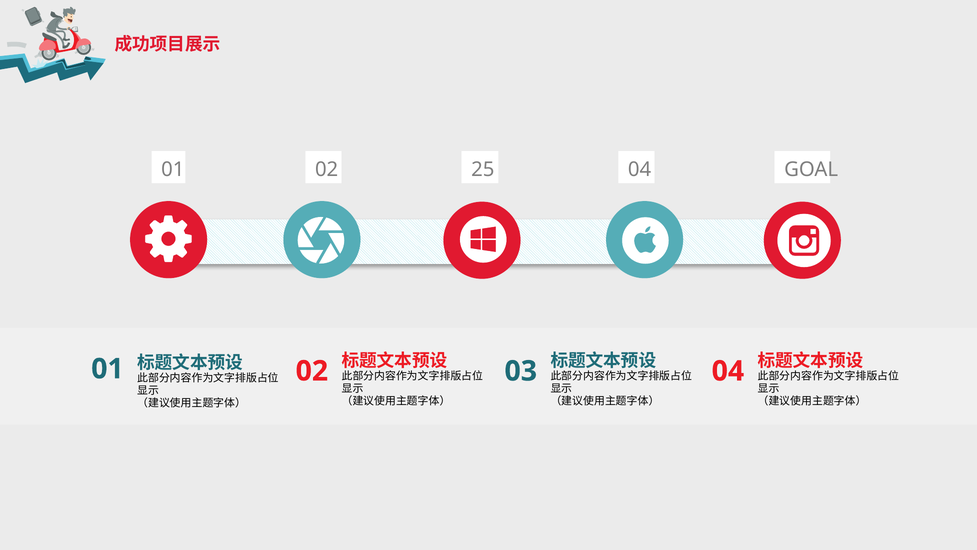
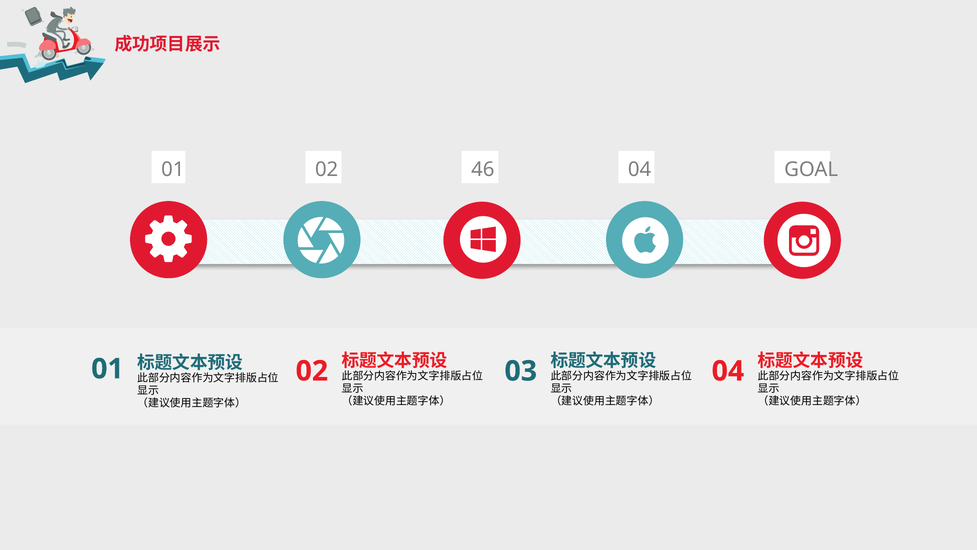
25: 25 -> 46
